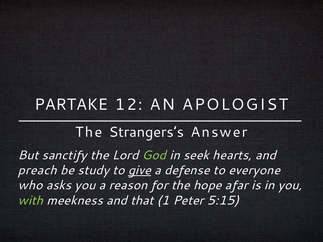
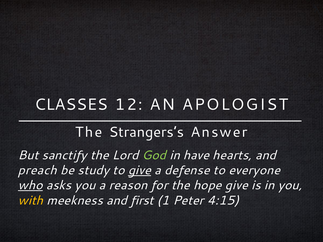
PARTAKE: PARTAKE -> CLASSES
seek: seek -> have
who underline: none -> present
hope afar: afar -> give
with colour: light green -> yellow
that: that -> first
5:15: 5:15 -> 4:15
